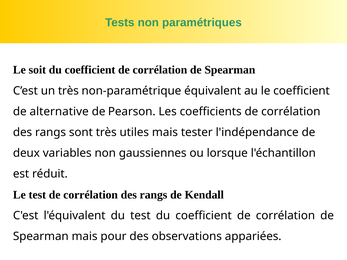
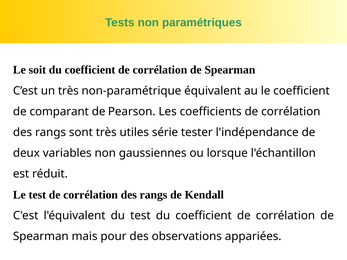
alternative: alternative -> comparant
utiles mais: mais -> série
